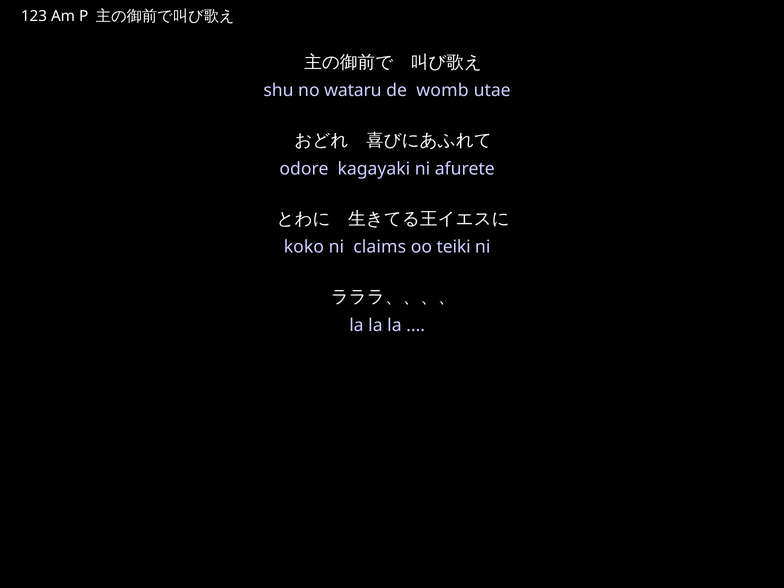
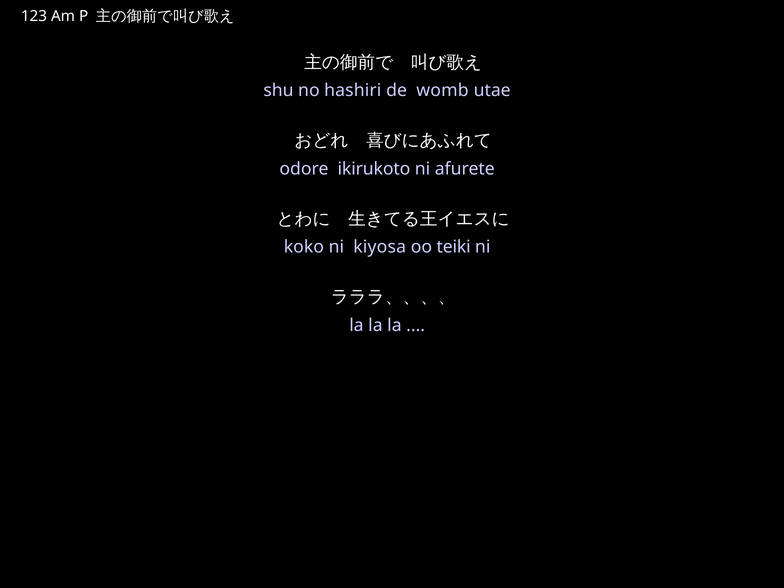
wataru: wataru -> hashiri
kagayaki: kagayaki -> ikirukoto
claims: claims -> kiyosa
